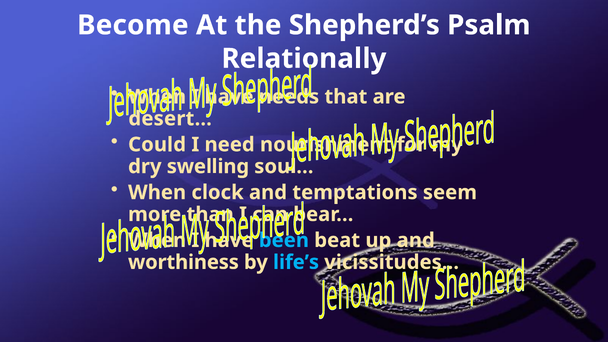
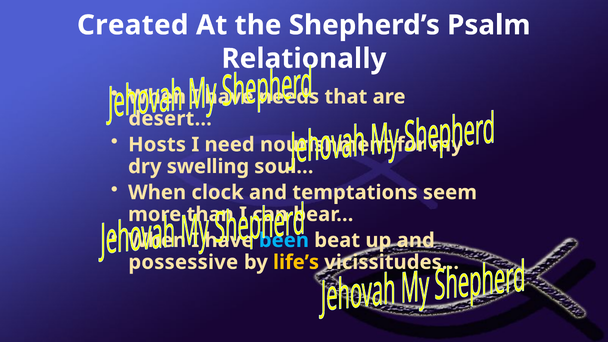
Become: Become -> Created
Could: Could -> Hosts
worthiness: worthiness -> possessive
life’s colour: light blue -> yellow
